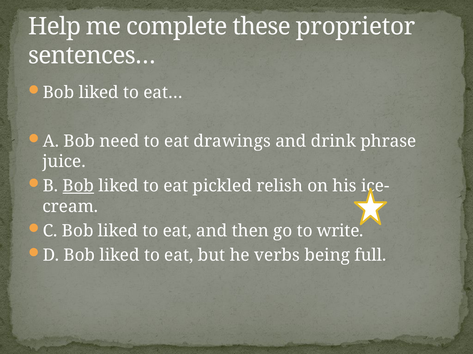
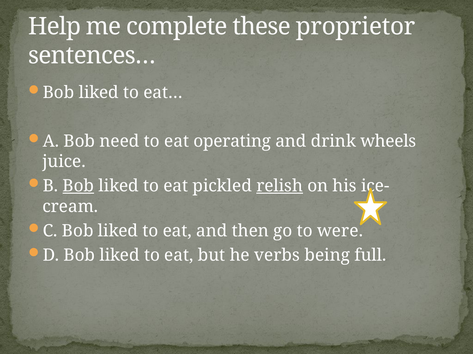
drawings: drawings -> operating
phrase: phrase -> wheels
relish underline: none -> present
write: write -> were
